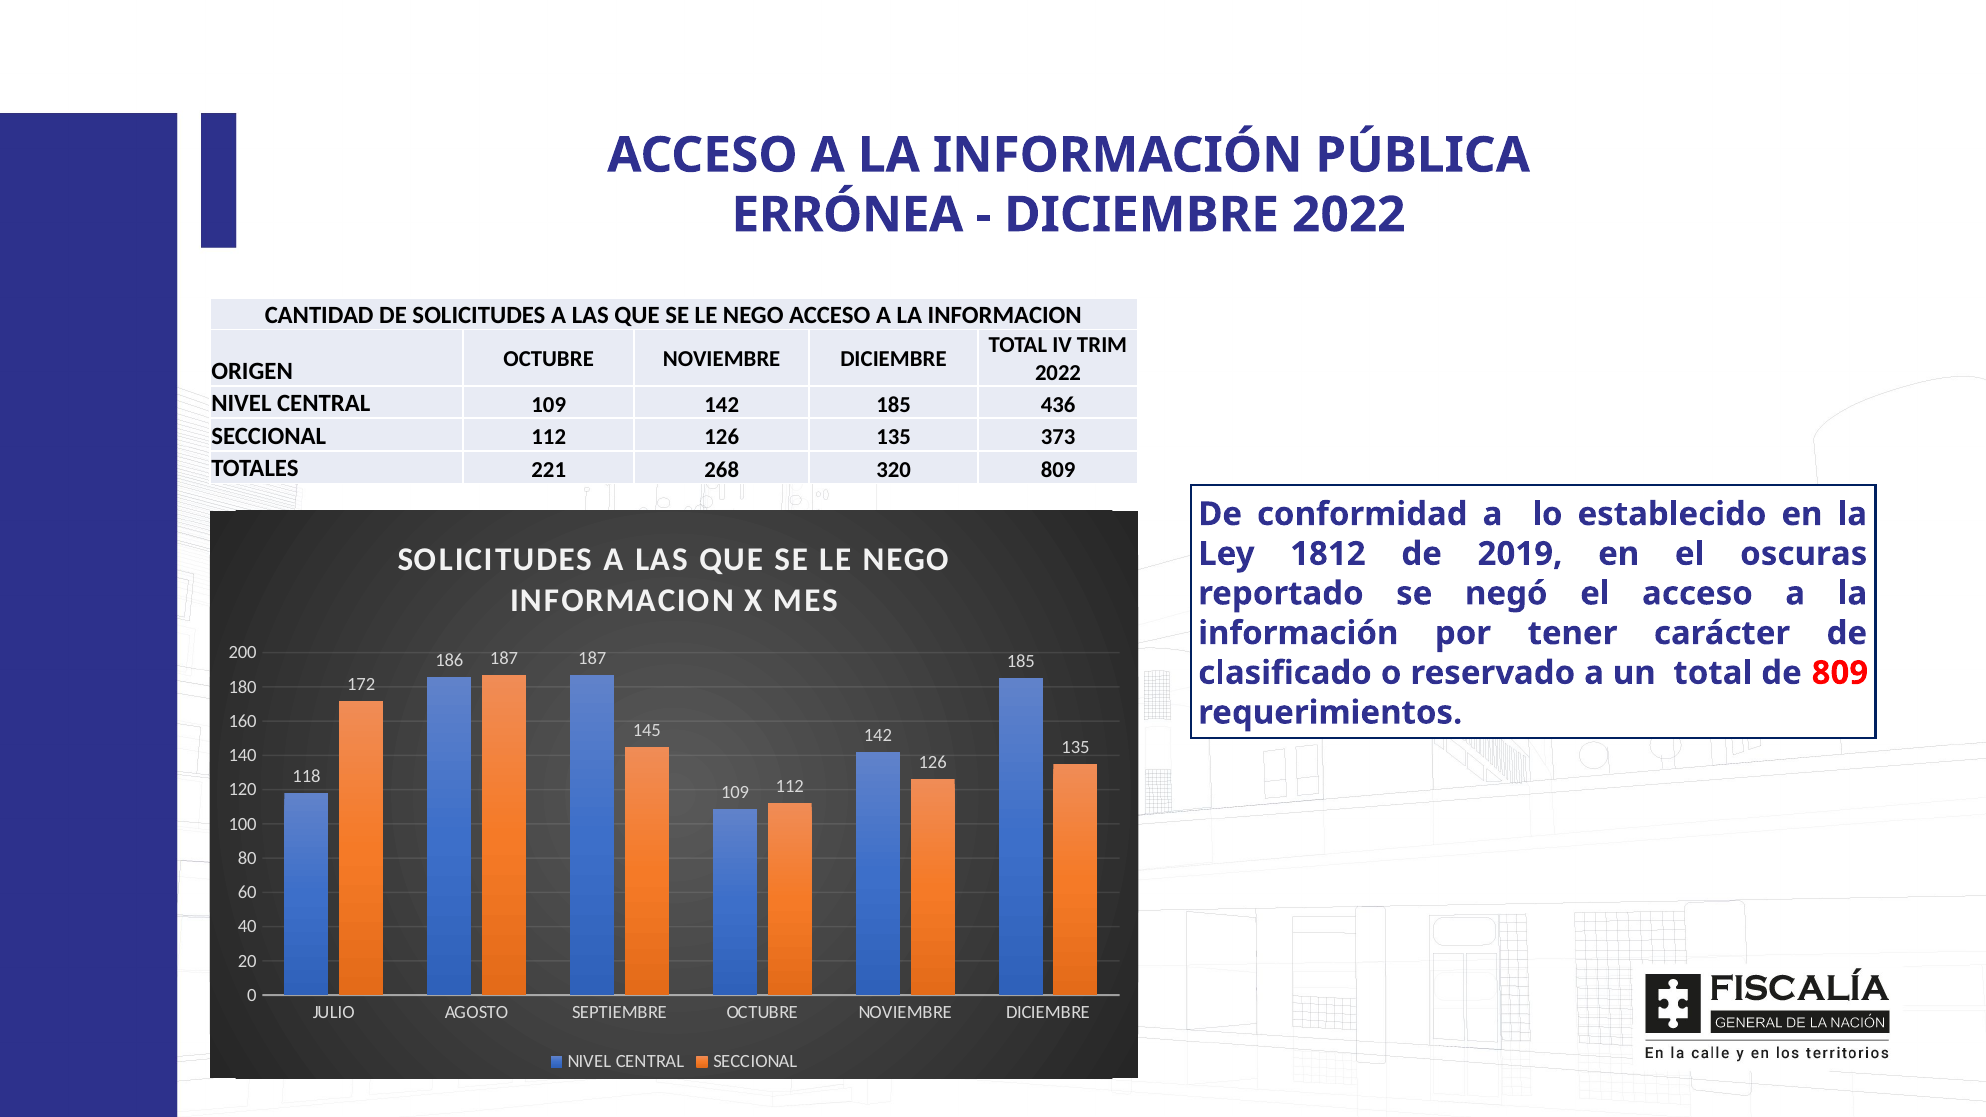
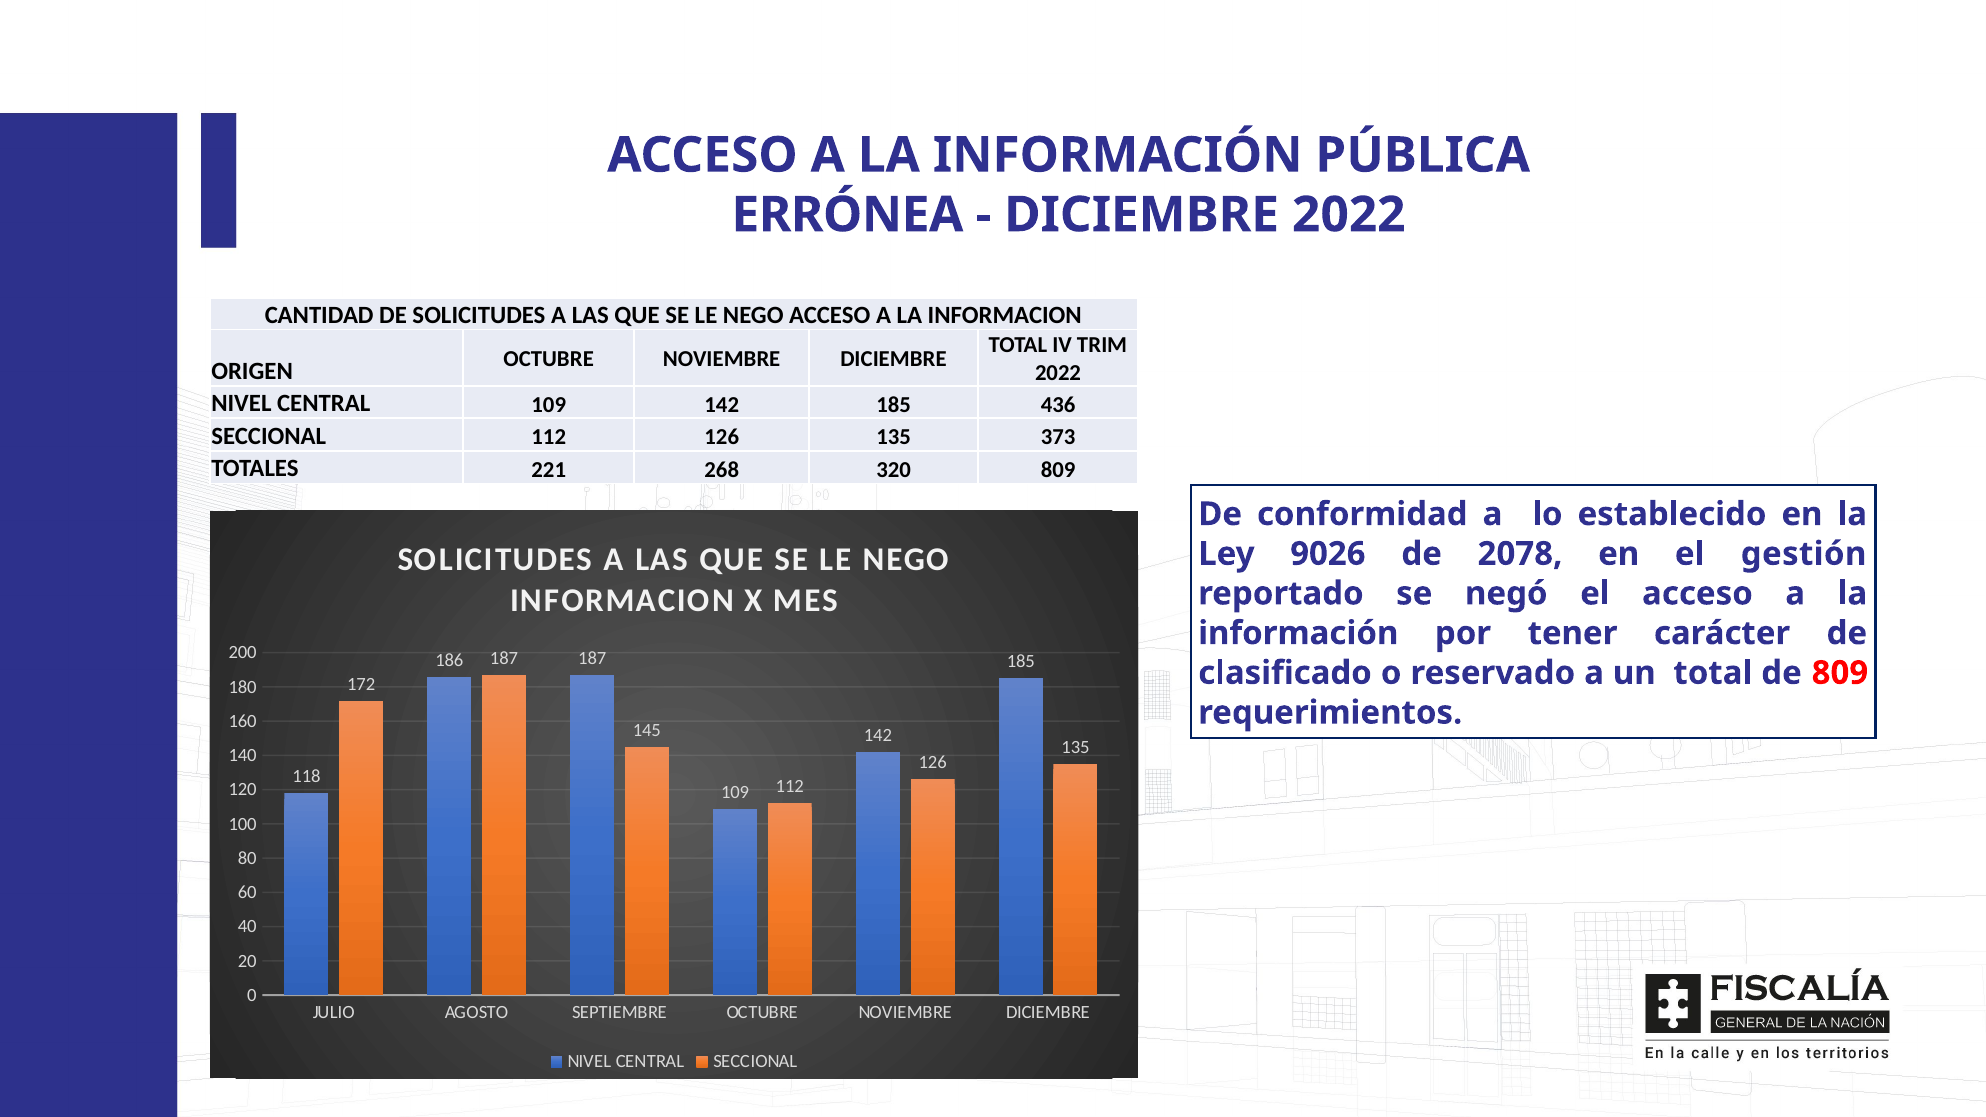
1812: 1812 -> 9026
2019: 2019 -> 2078
oscuras: oscuras -> gestión
